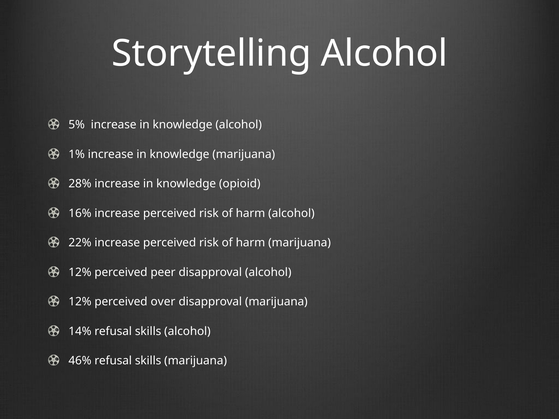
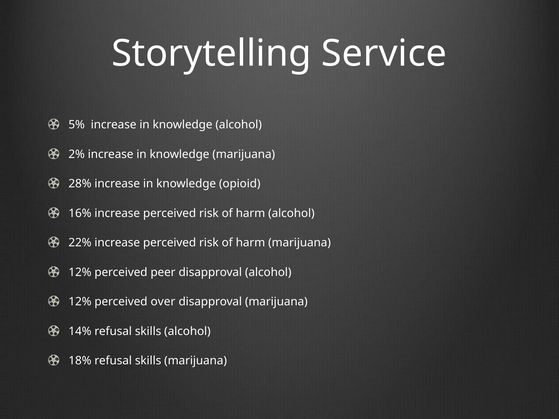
Storytelling Alcohol: Alcohol -> Service
1%: 1% -> 2%
46%: 46% -> 18%
